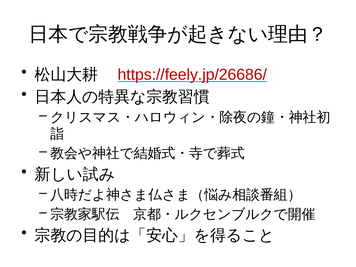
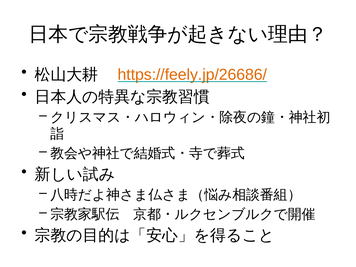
https://feely.jp/26686/ colour: red -> orange
